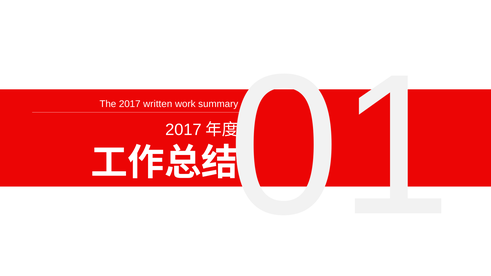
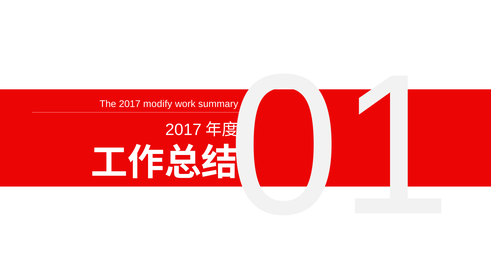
written: written -> modify
